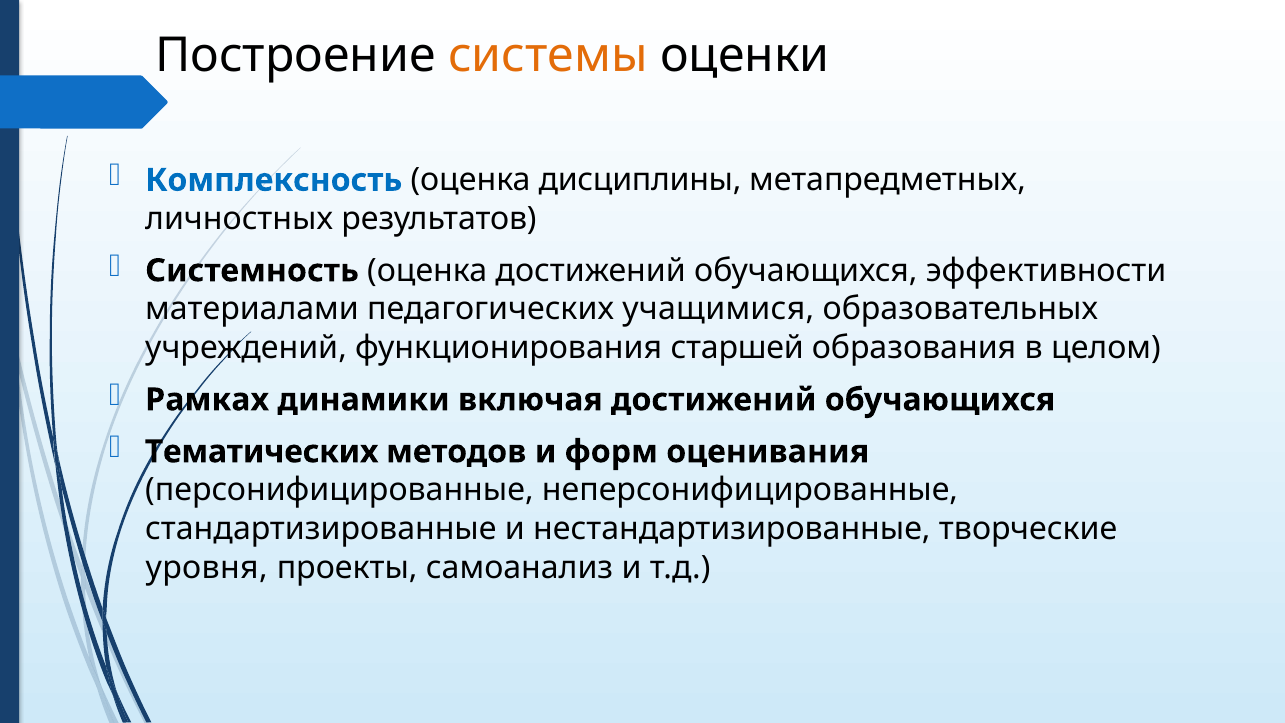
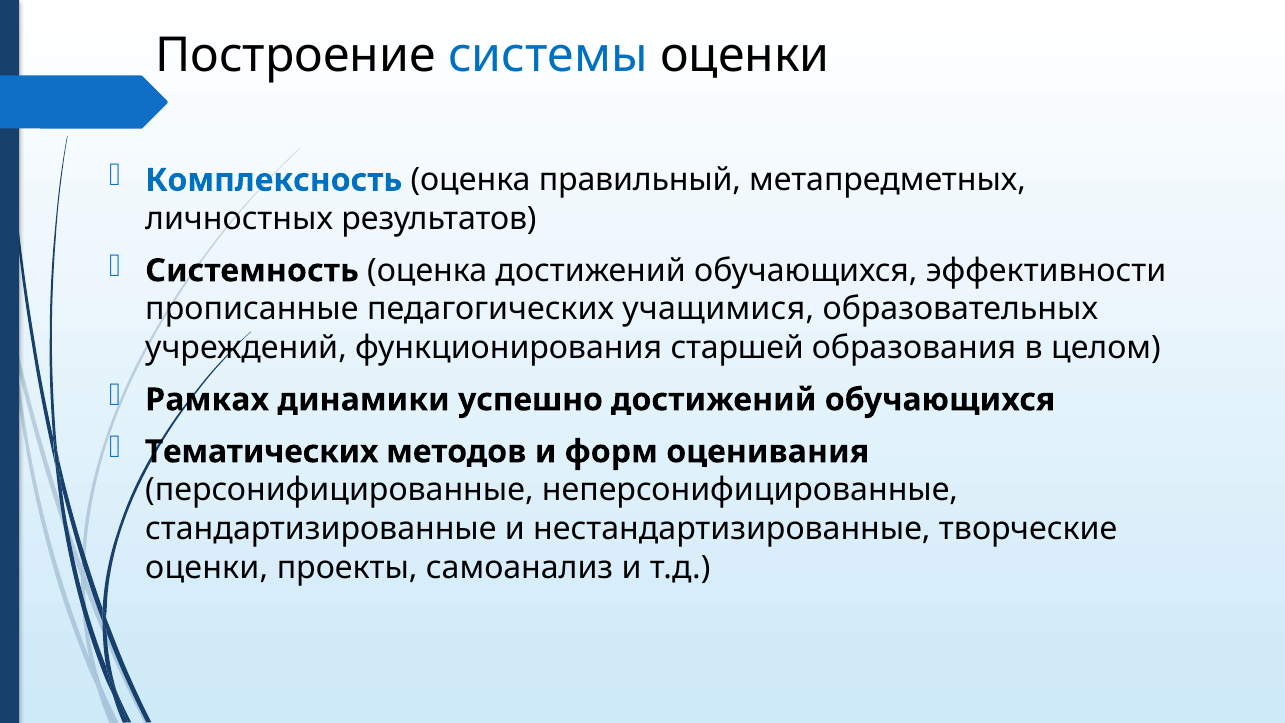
системы colour: orange -> blue
дисциплины: дисциплины -> правильный
материалами: материалами -> прописанные
включая: включая -> успешно
уровня at (207, 567): уровня -> оценки
